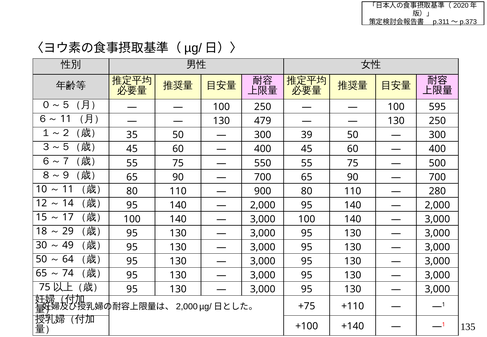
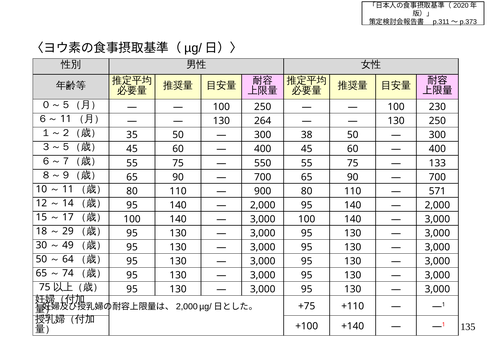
595: 595 -> 230
479: 479 -> 264
39: 39 -> 38
500: 500 -> 133
280: 280 -> 571
